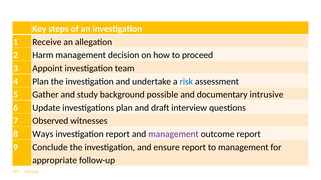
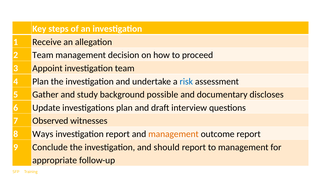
2 Harm: Harm -> Team
intrusive: intrusive -> discloses
management at (173, 134) colour: purple -> orange
ensure: ensure -> should
